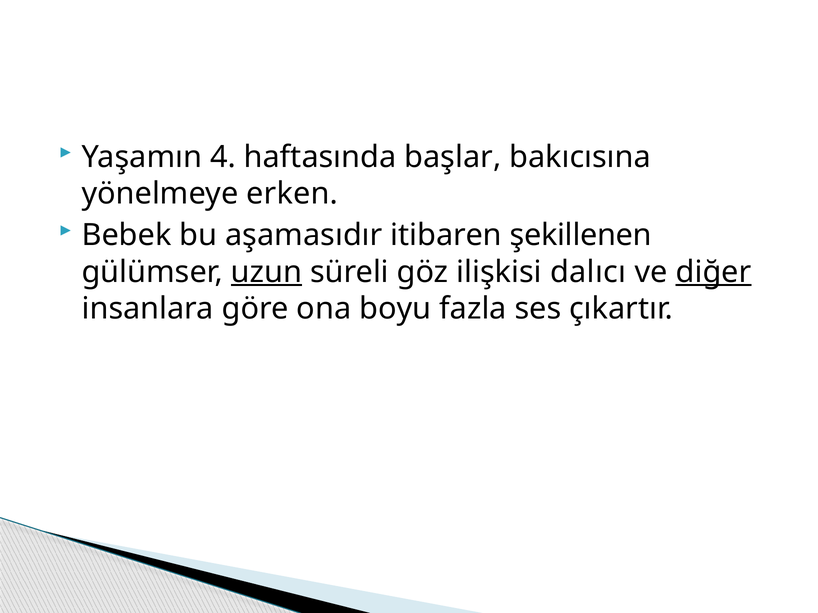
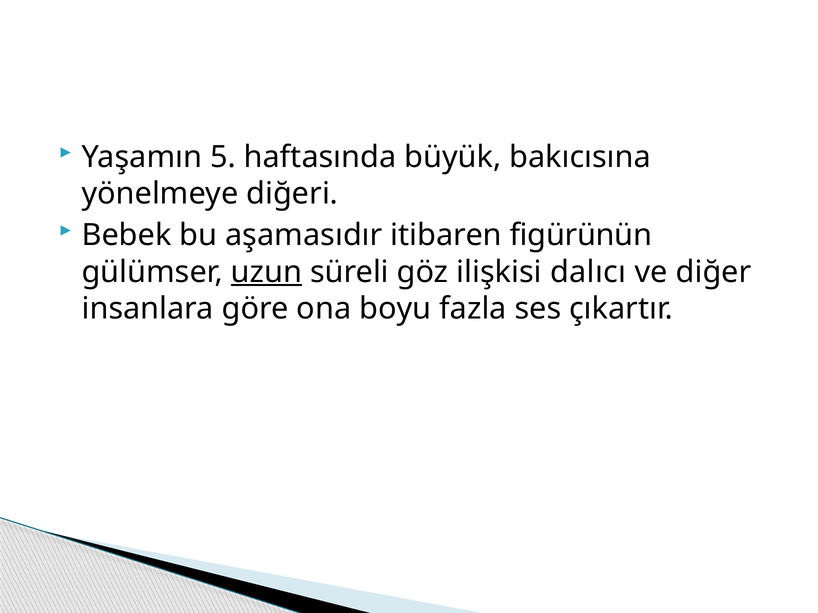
4: 4 -> 5
başlar: başlar -> büyük
erken: erken -> diğeri
şekillenen: şekillenen -> figürünün
diğer underline: present -> none
